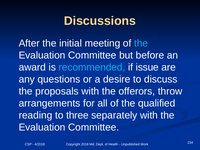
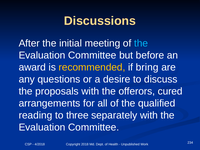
recommended colour: light blue -> yellow
issue: issue -> bring
throw: throw -> cured
